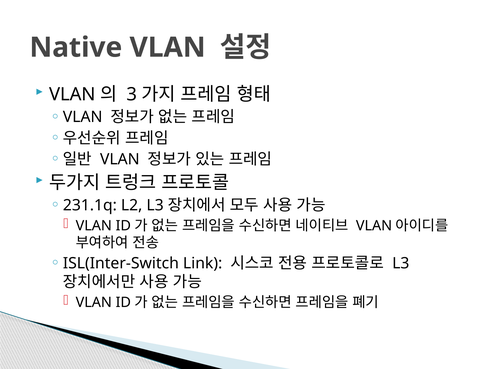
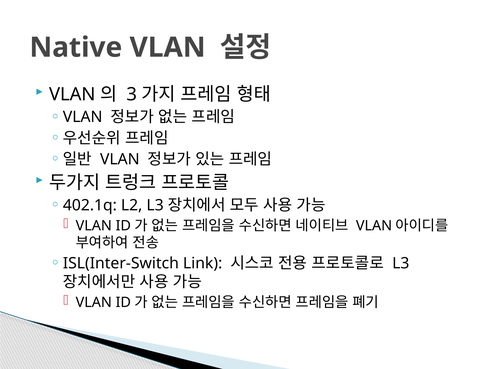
231.1q: 231.1q -> 402.1q
